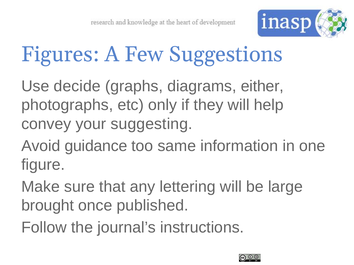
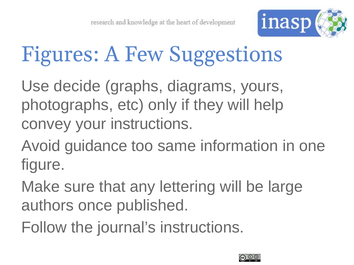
either: either -> yours
your suggesting: suggesting -> instructions
brought: brought -> authors
